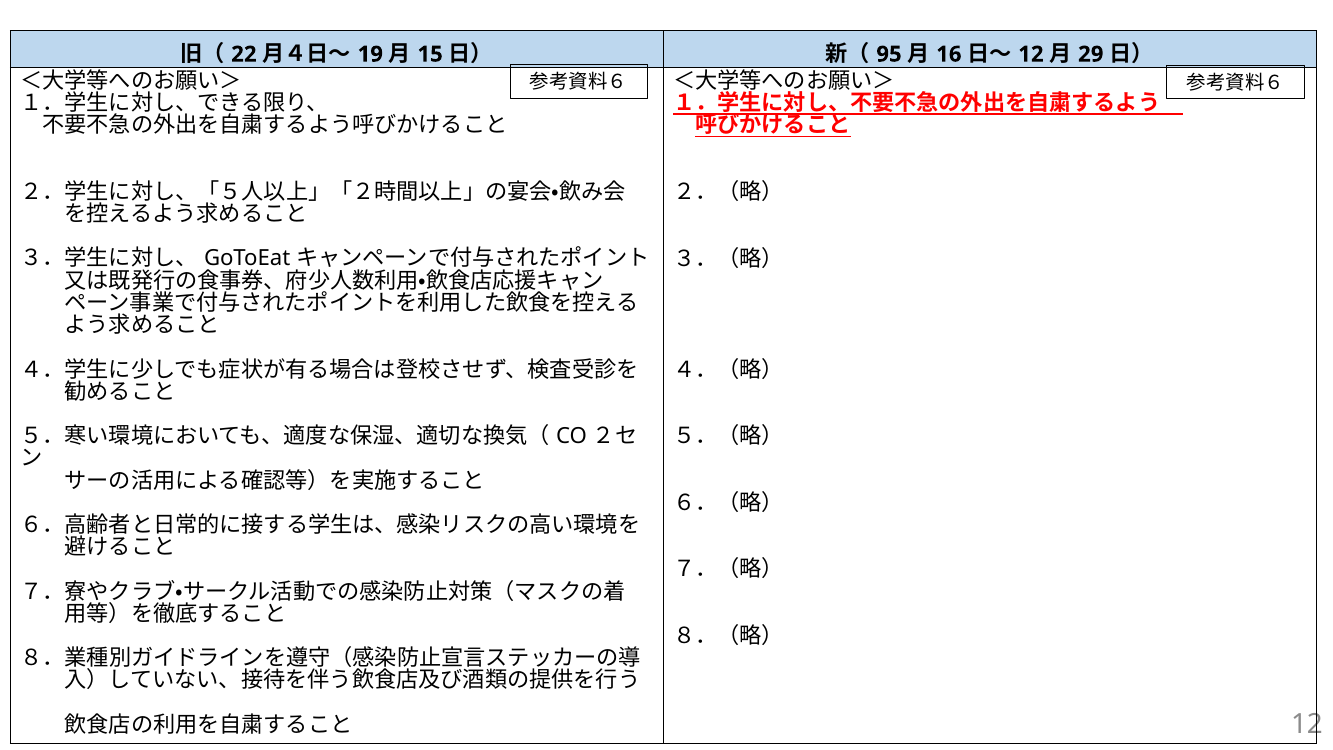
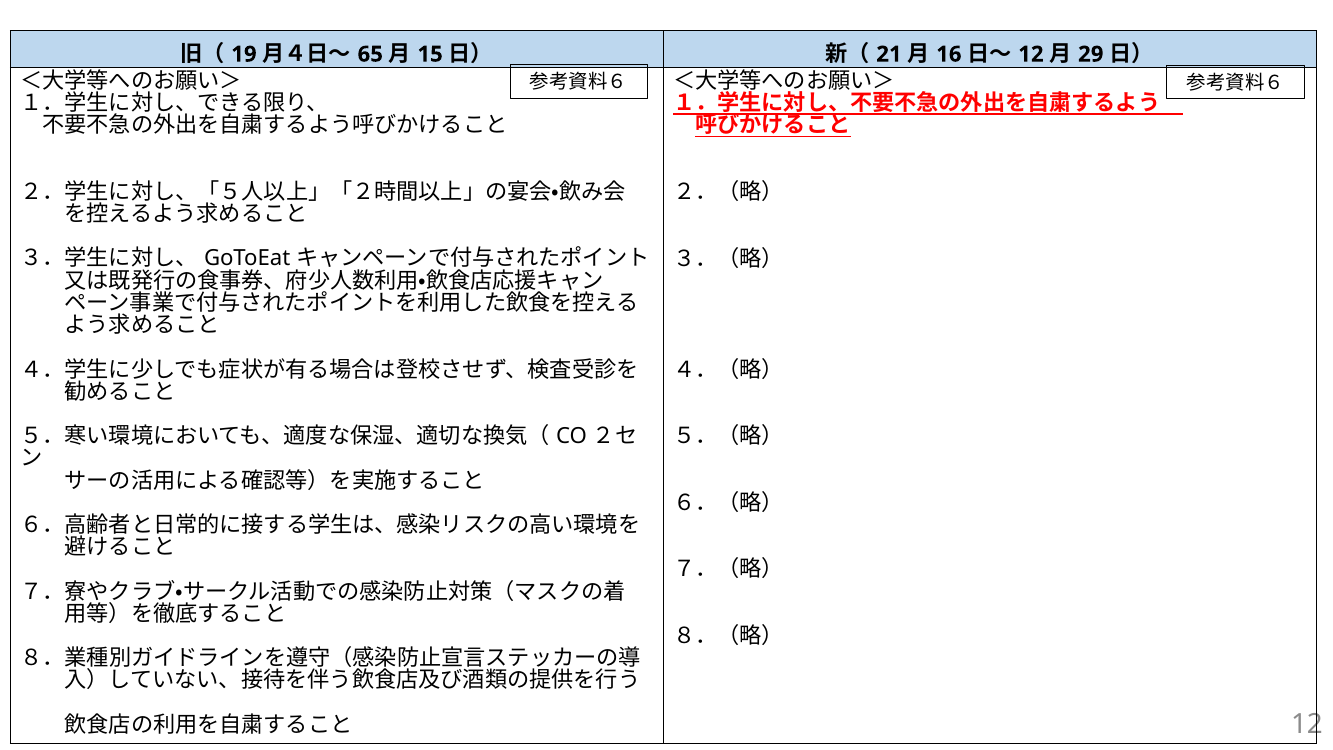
22: 22 -> 19
19: 19 -> 65
95: 95 -> 21
